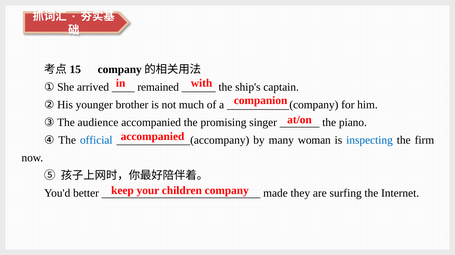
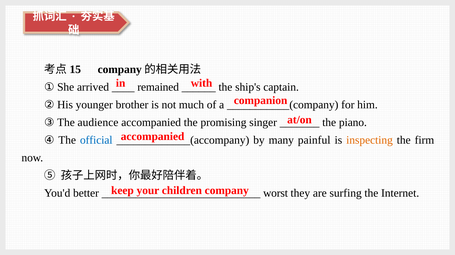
woman: woman -> painful
inspecting colour: blue -> orange
made: made -> worst
